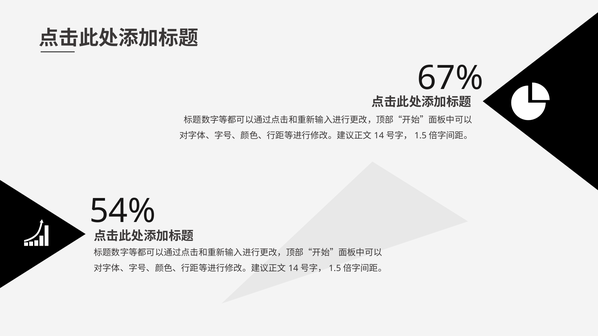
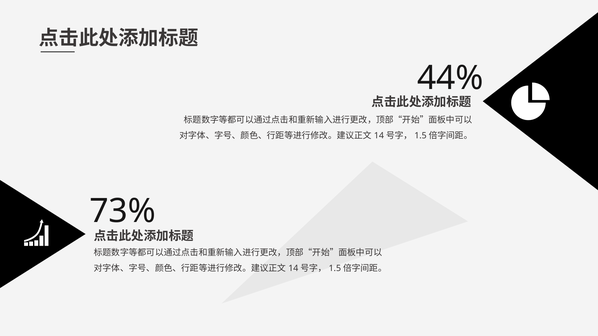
67%: 67% -> 44%
54%: 54% -> 73%
